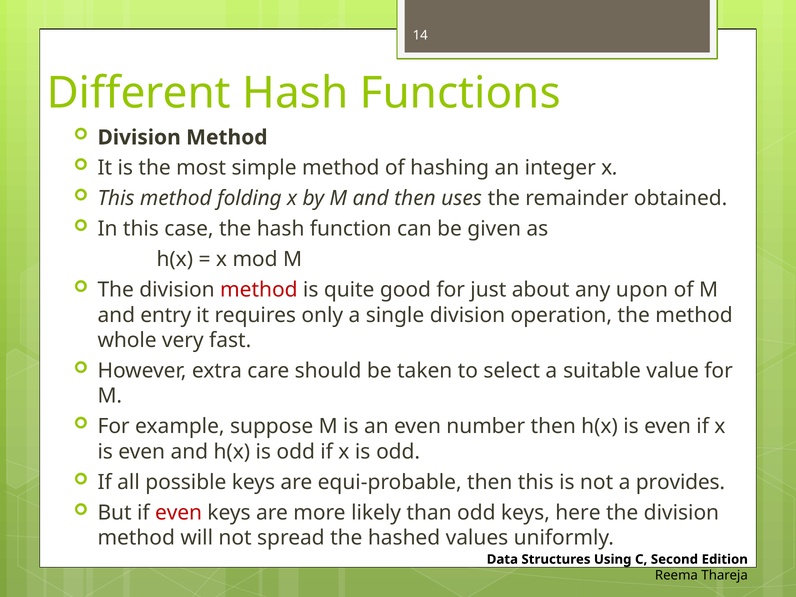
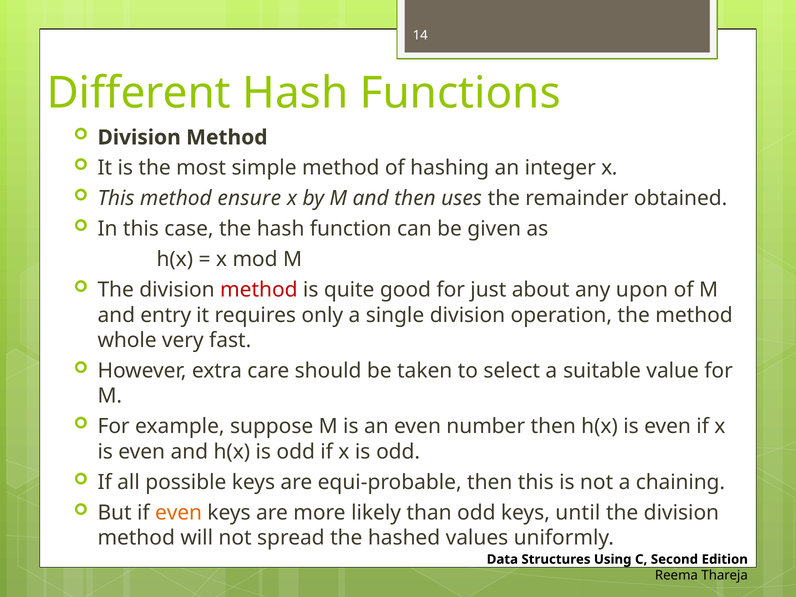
folding: folding -> ensure
provides: provides -> chaining
even at (179, 513) colour: red -> orange
here: here -> until
